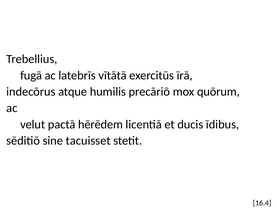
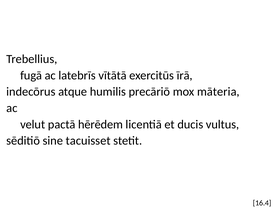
quōrum: quōrum -> māteria
īdibus: īdibus -> vultus
